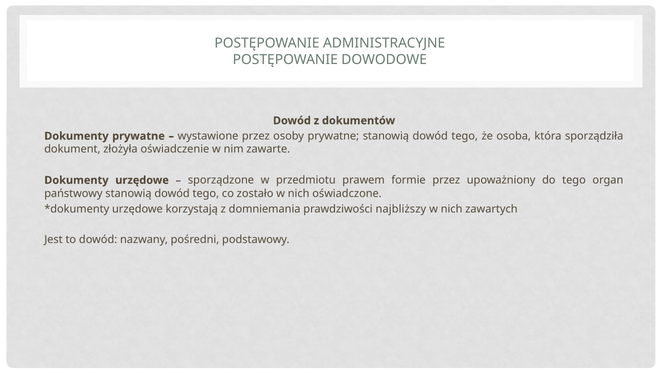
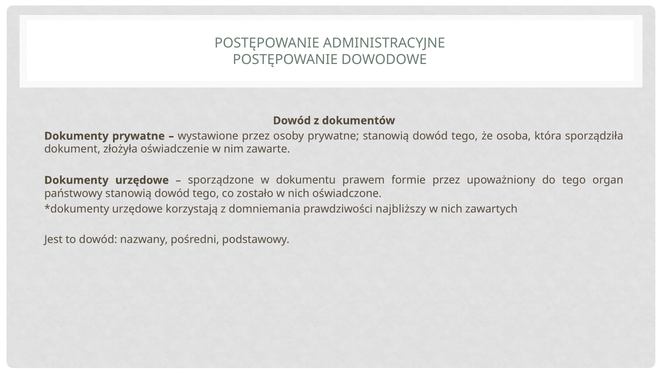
przedmiotu: przedmiotu -> dokumentu
